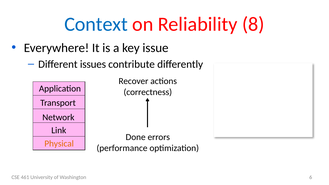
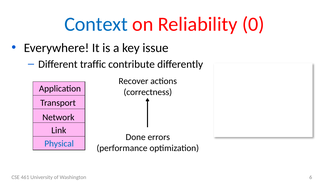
8: 8 -> 0
issues: issues -> traffic
Physical colour: orange -> blue
